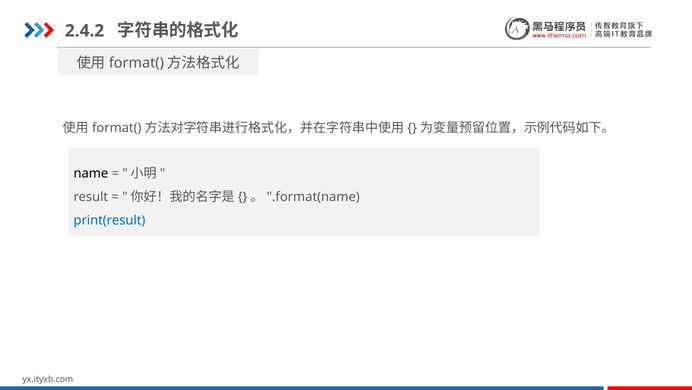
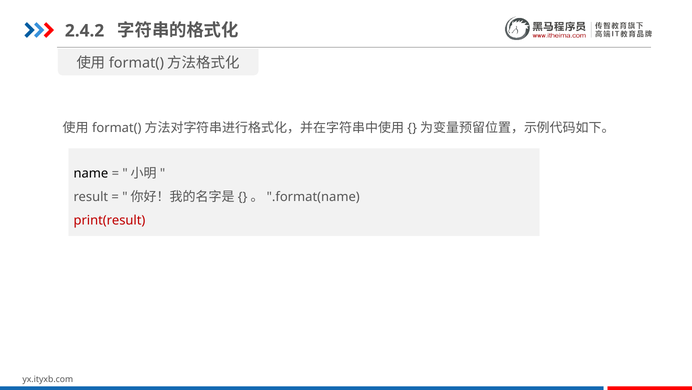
print(result colour: blue -> red
